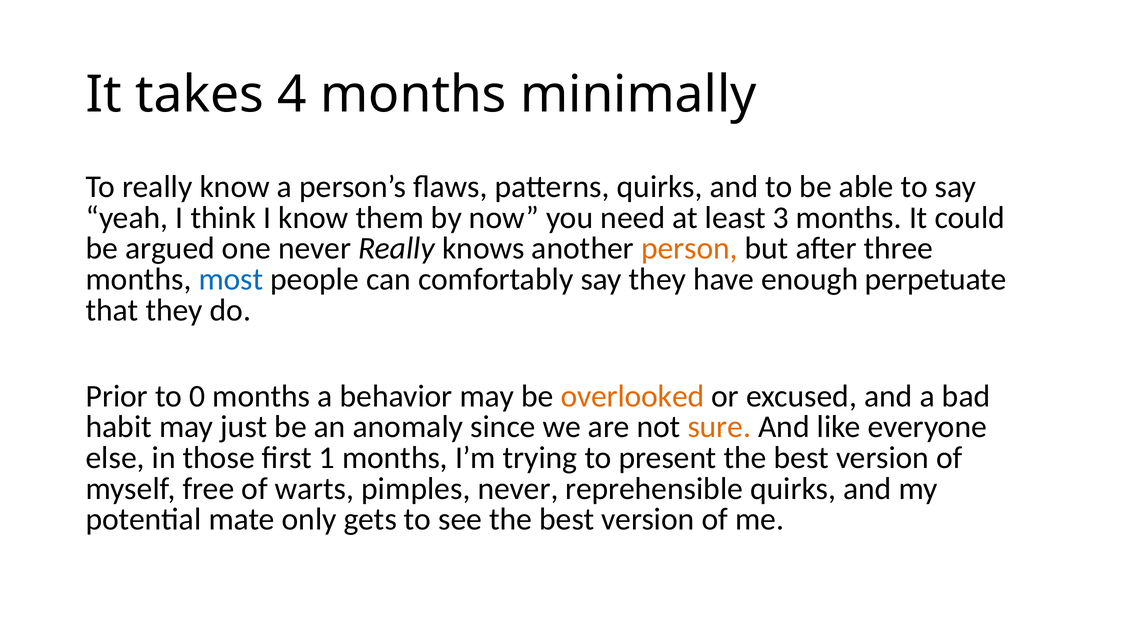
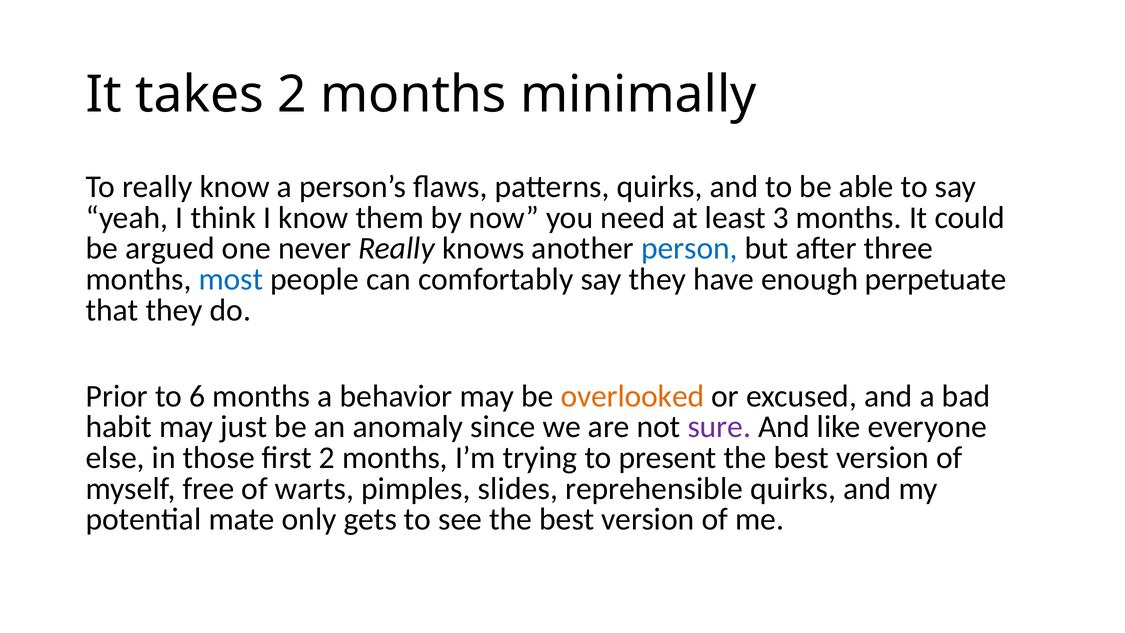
takes 4: 4 -> 2
person colour: orange -> blue
0: 0 -> 6
sure colour: orange -> purple
first 1: 1 -> 2
pimples never: never -> slides
